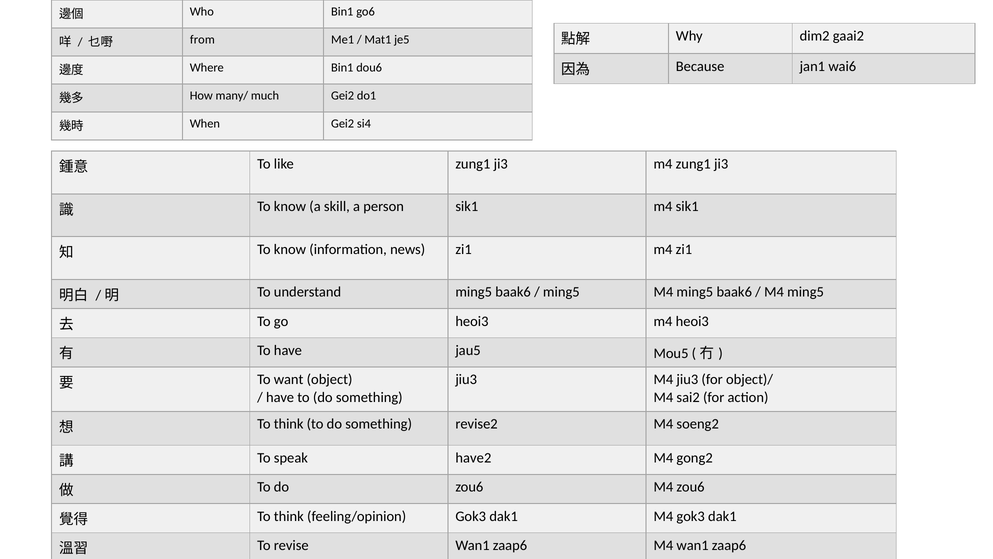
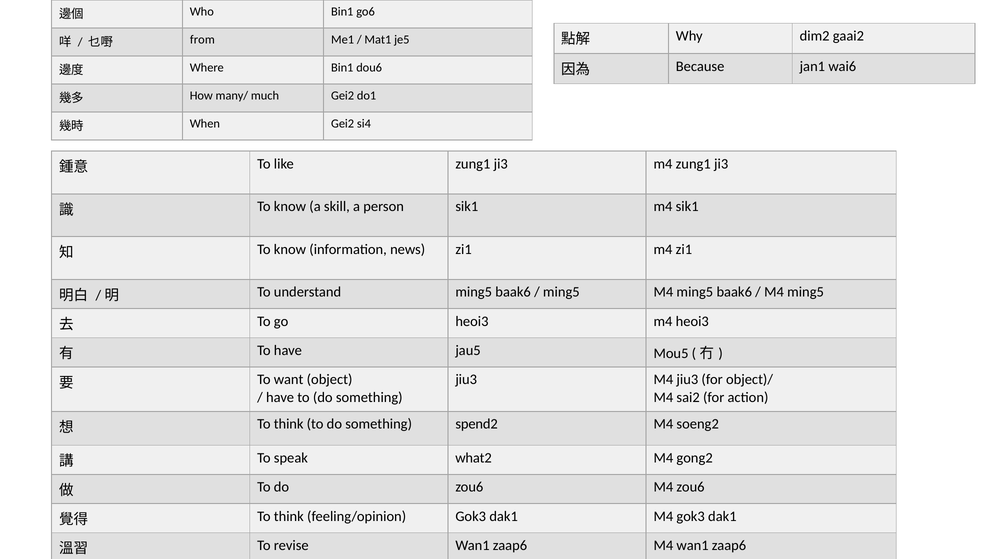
revise2: revise2 -> spend2
have2: have2 -> what2
